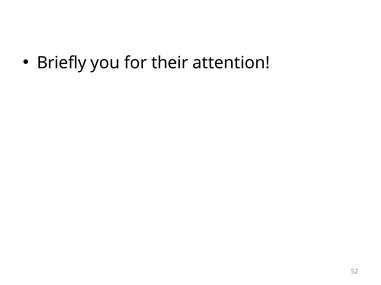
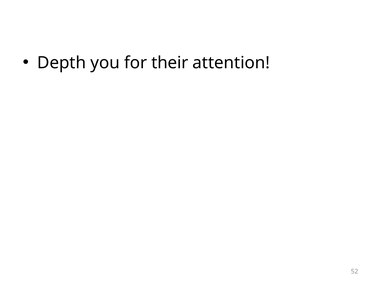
Briefly: Briefly -> Depth
